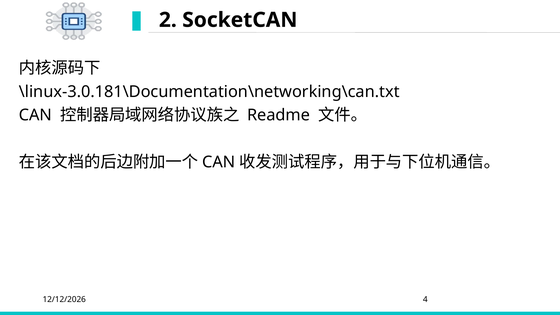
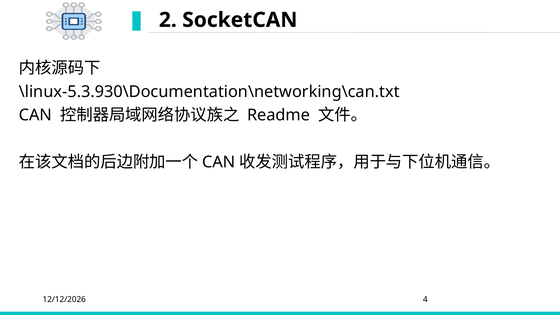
\linux-3.0.181\Documentation\networking\can.txt: \linux-3.0.181\Documentation\networking\can.txt -> \linux-5.3.930\Documentation\networking\can.txt
